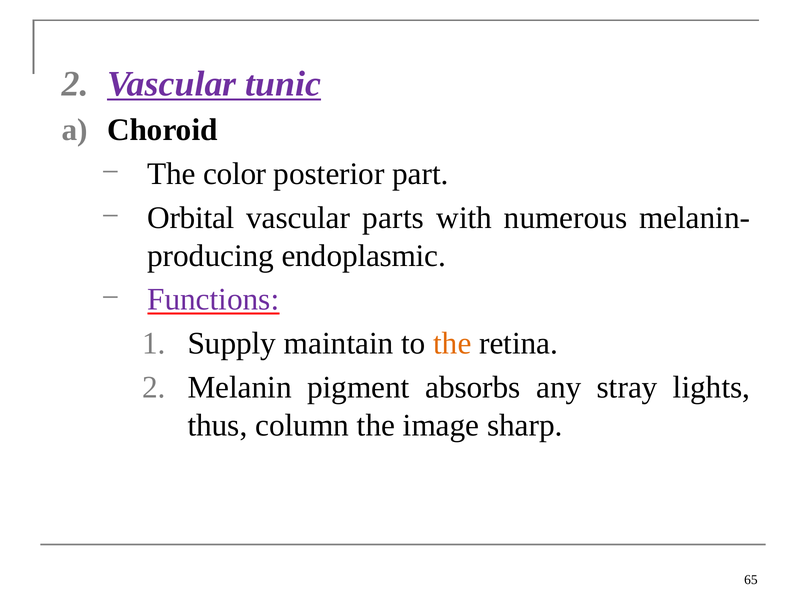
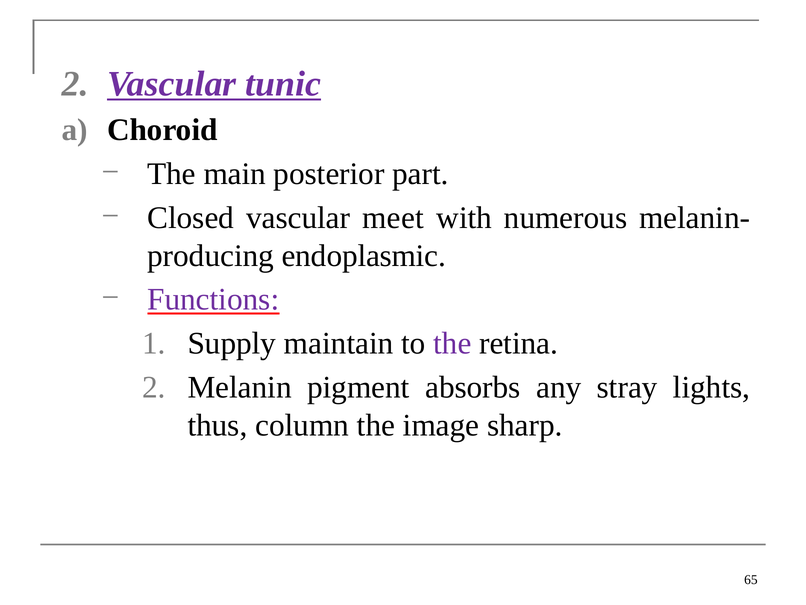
color: color -> main
Orbital: Orbital -> Closed
parts: parts -> meet
the at (452, 343) colour: orange -> purple
